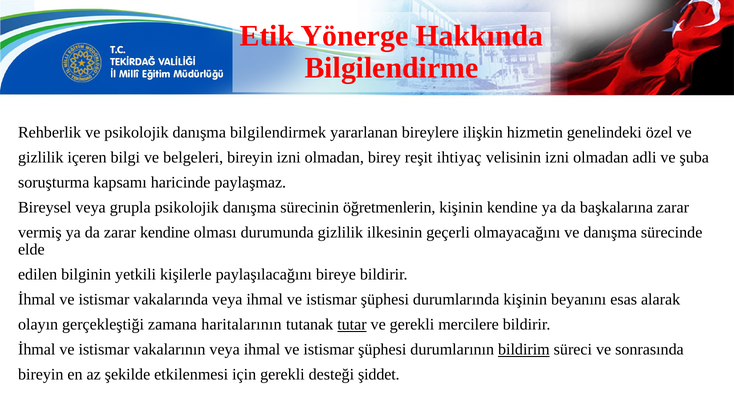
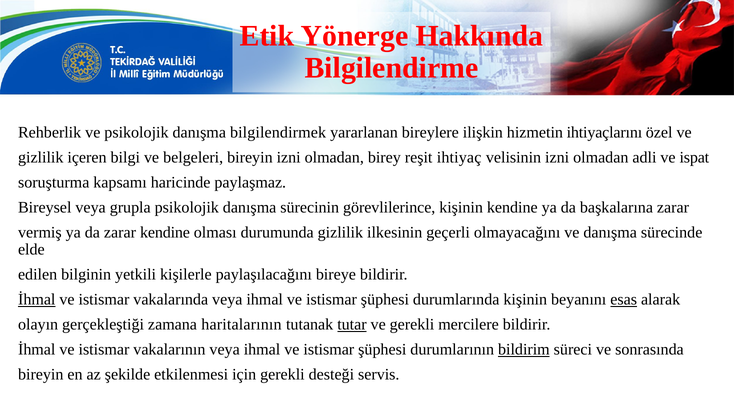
genelindeki: genelindeki -> ihtiyaçlarını
şuba: şuba -> ispat
öğretmenlerin: öğretmenlerin -> görevlilerince
İhmal at (37, 300) underline: none -> present
esas underline: none -> present
şiddet: şiddet -> servis
